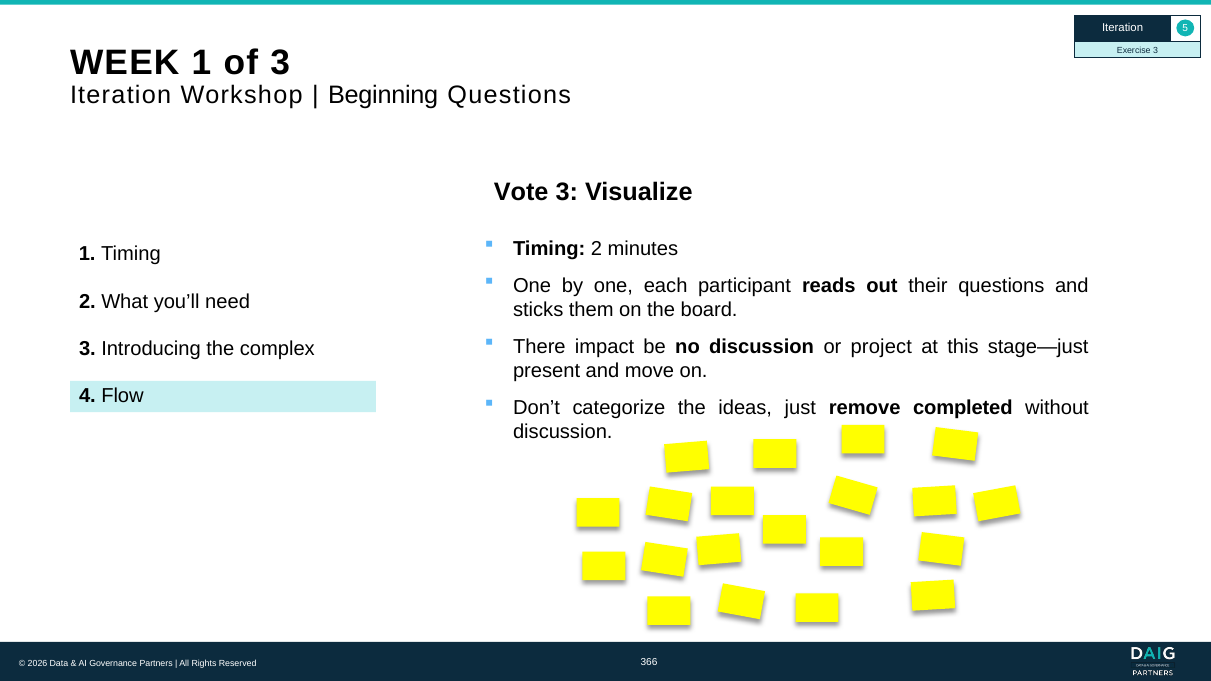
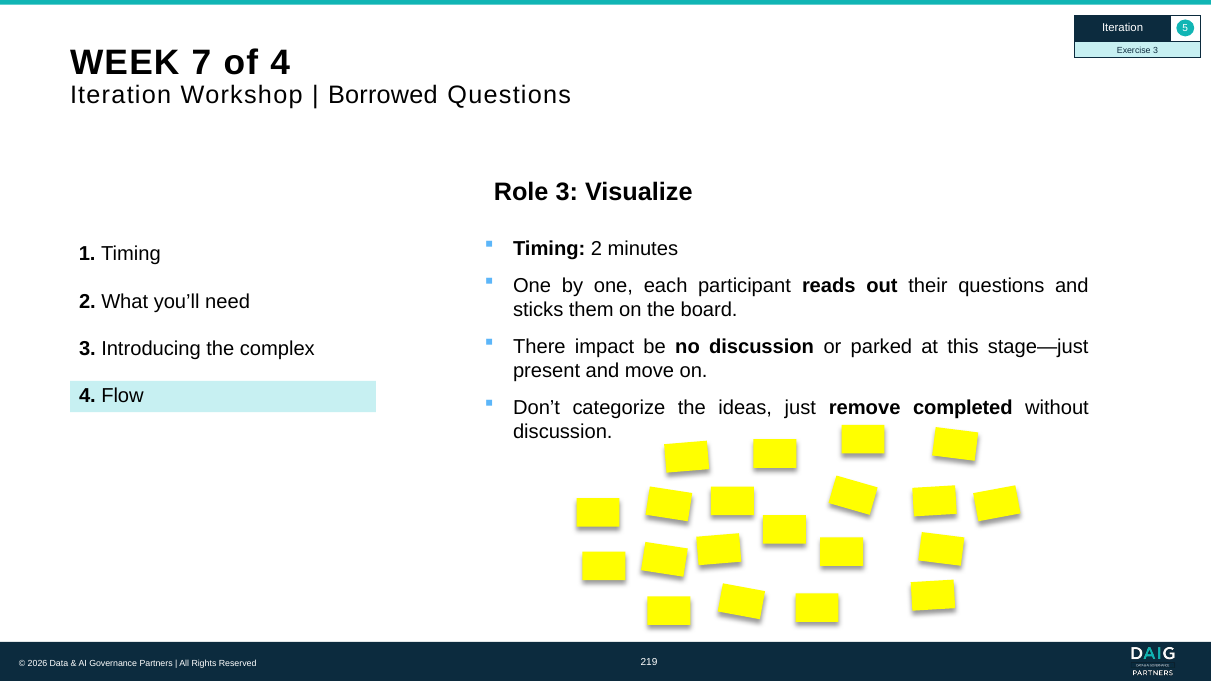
WEEK 1: 1 -> 7
of 3: 3 -> 4
Beginning: Beginning -> Borrowed
Vote: Vote -> Role
project: project -> parked
366: 366 -> 219
